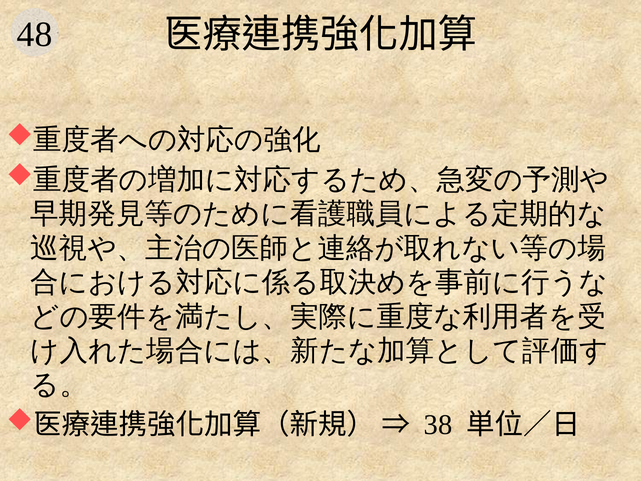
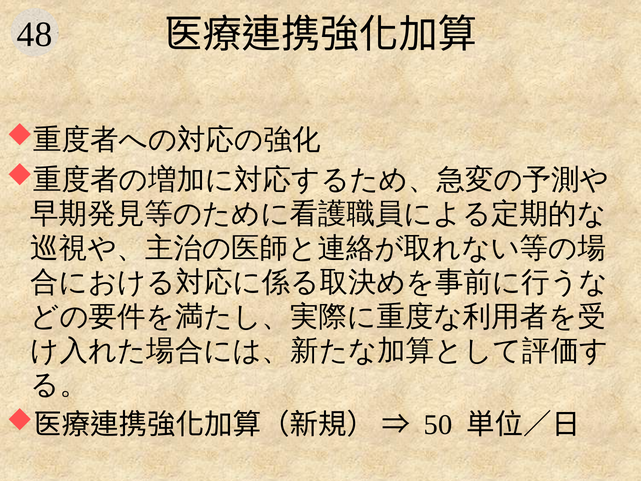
38: 38 -> 50
